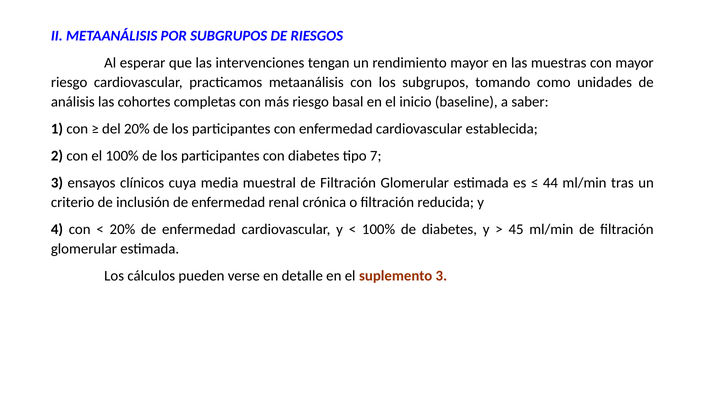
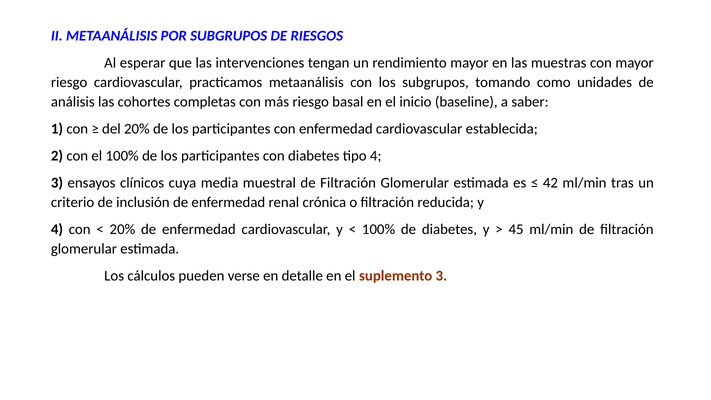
tipo 7: 7 -> 4
44: 44 -> 42
